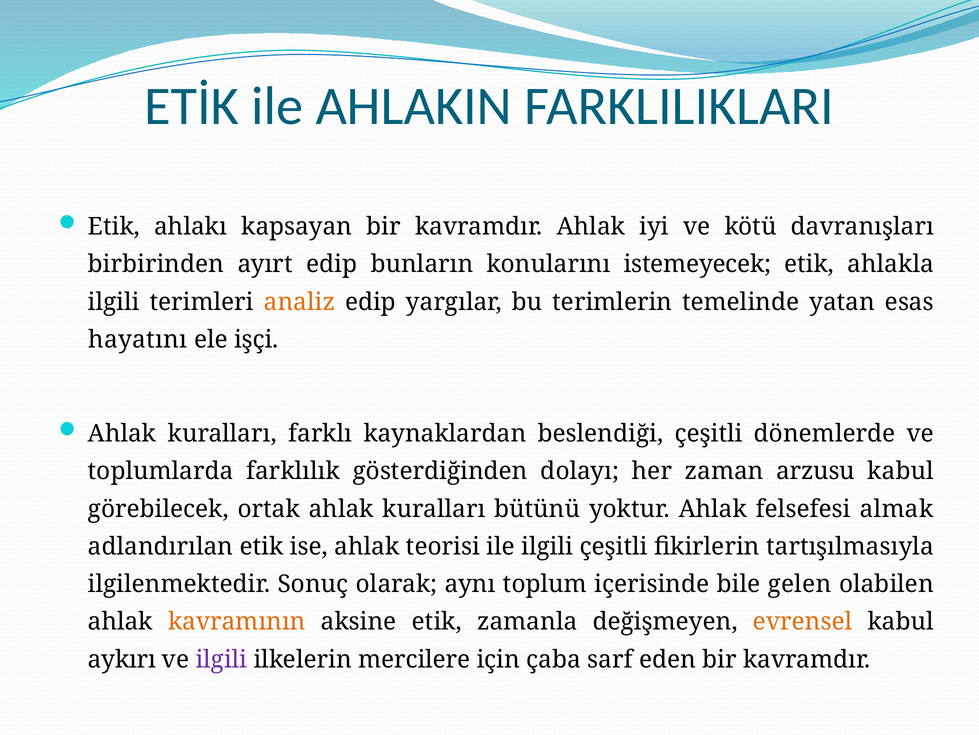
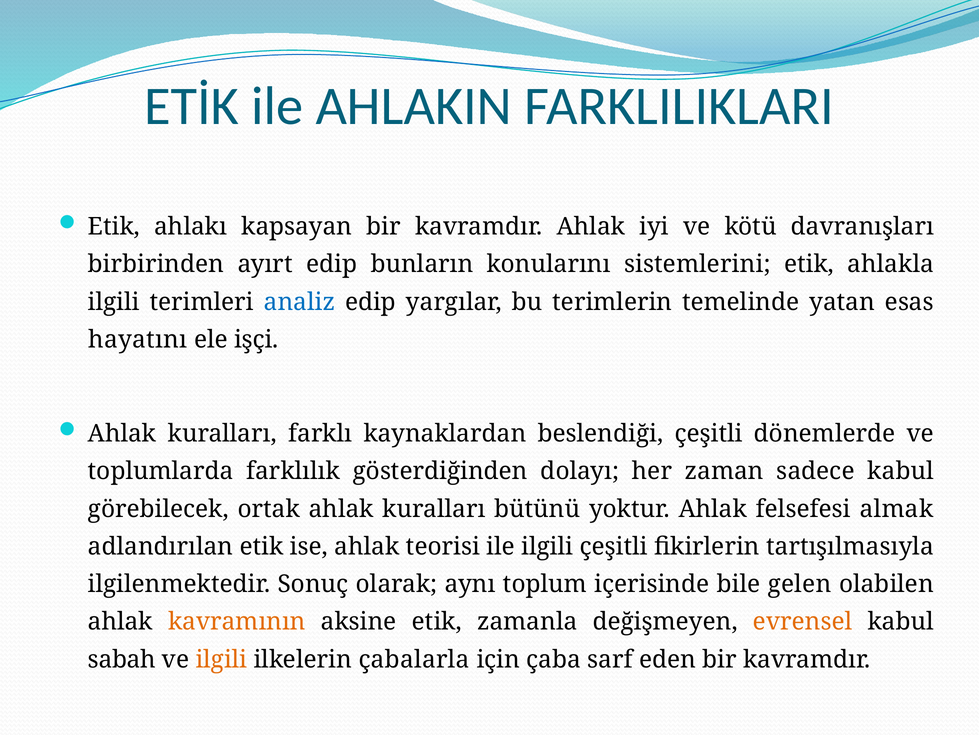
istemeyecek: istemeyecek -> sistemlerini
analiz colour: orange -> blue
arzusu: arzusu -> sadece
aykırı: aykırı -> sabah
ilgili at (221, 659) colour: purple -> orange
mercilere: mercilere -> çabalarla
